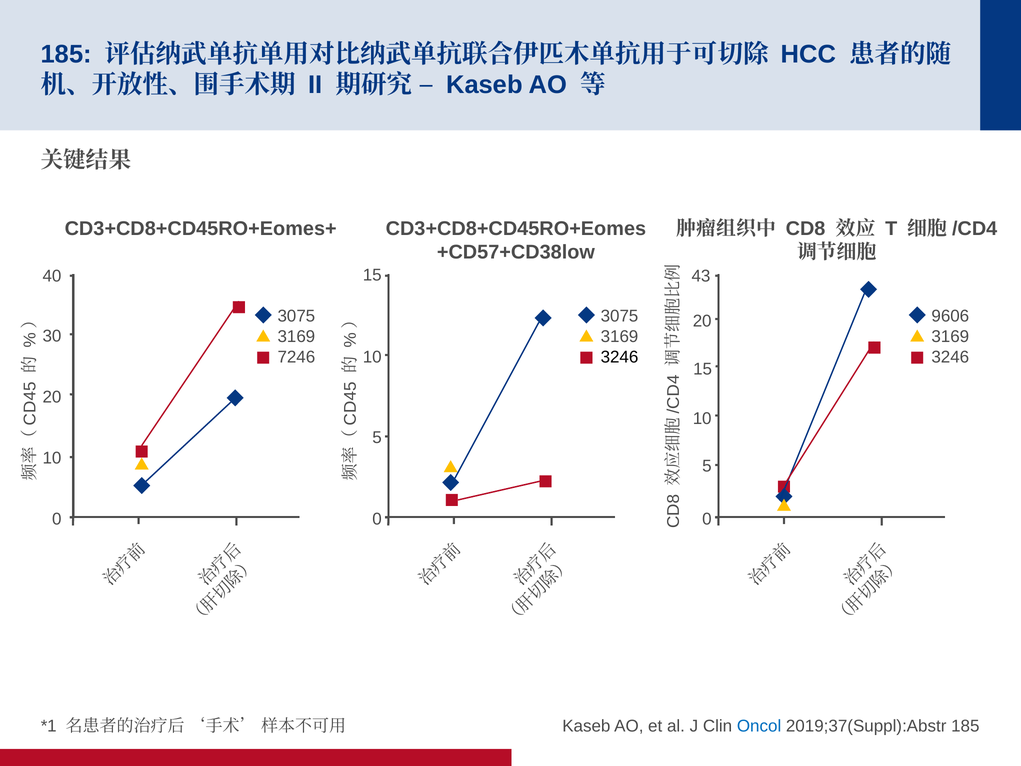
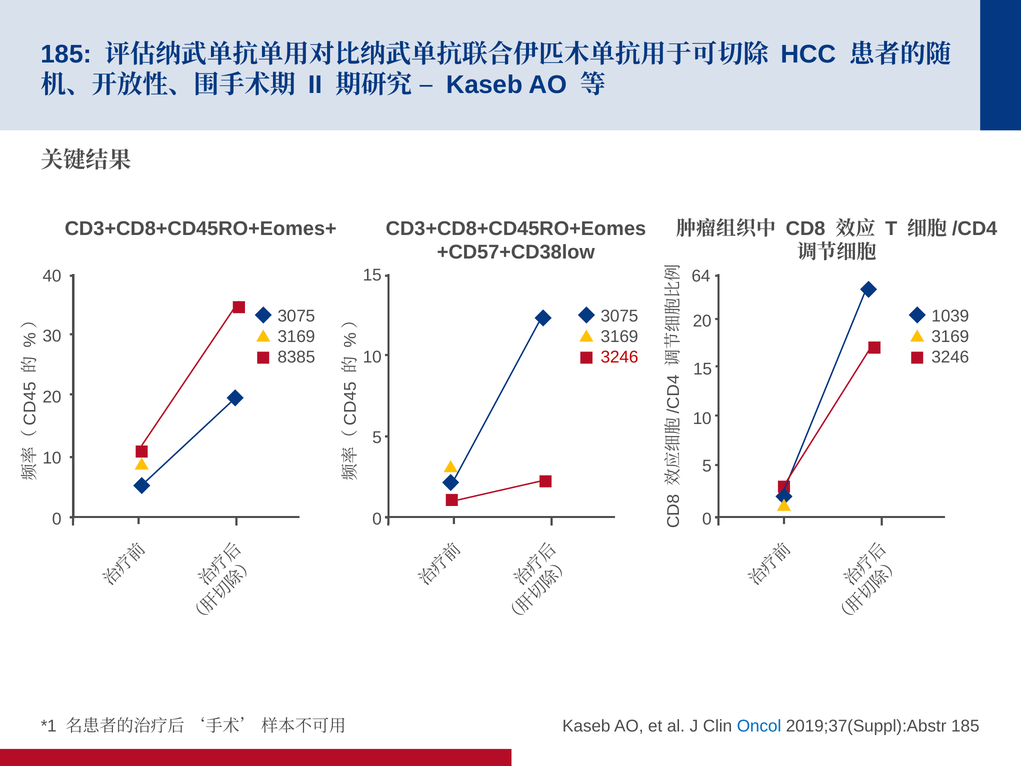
43: 43 -> 64
9606: 9606 -> 1039
7246: 7246 -> 8385
3246 at (620, 357) colour: black -> red
